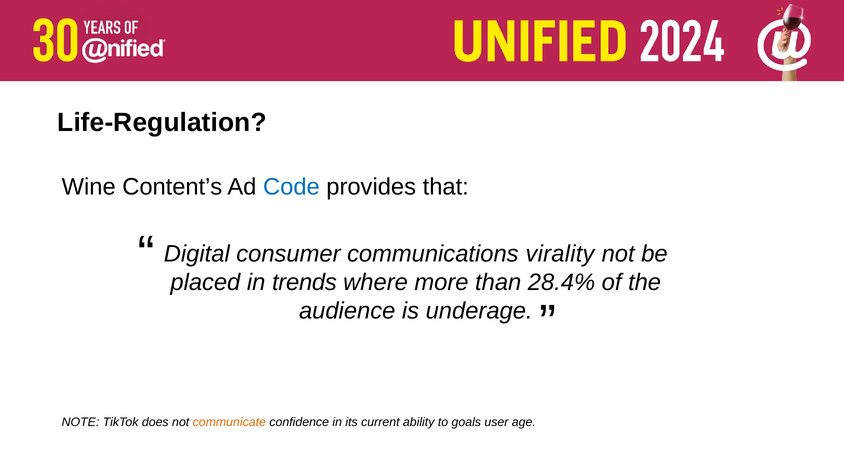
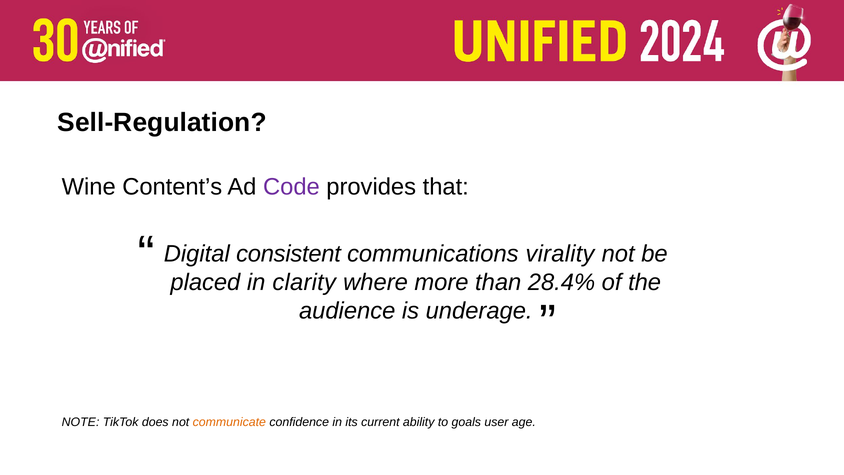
Life-Regulation: Life-Regulation -> Sell-Regulation
Code colour: blue -> purple
consumer: consumer -> consistent
trends: trends -> clarity
